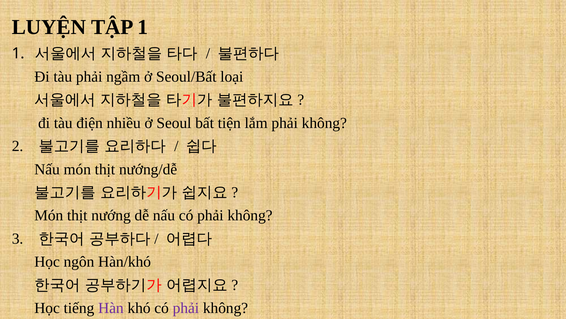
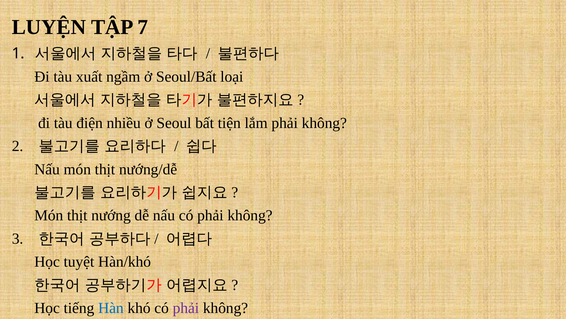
TẬP 1: 1 -> 7
tàu phải: phải -> xuất
ngôn: ngôn -> tuyệt
Hàn colour: purple -> blue
